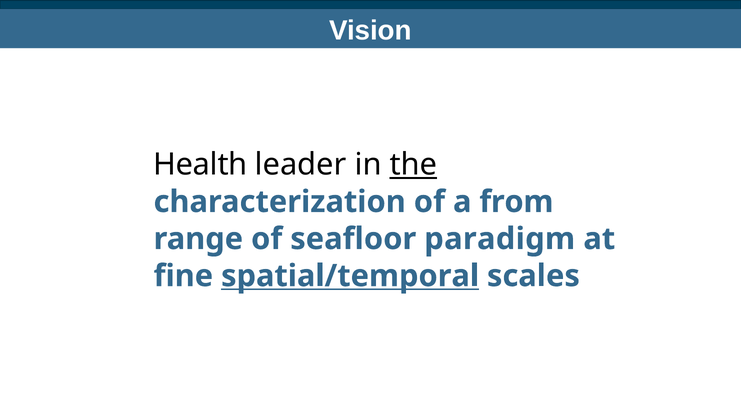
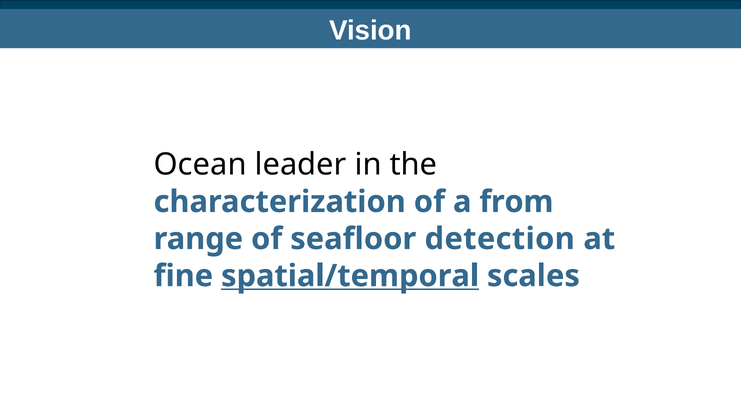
Health: Health -> Ocean
the underline: present -> none
paradigm: paradigm -> detection
